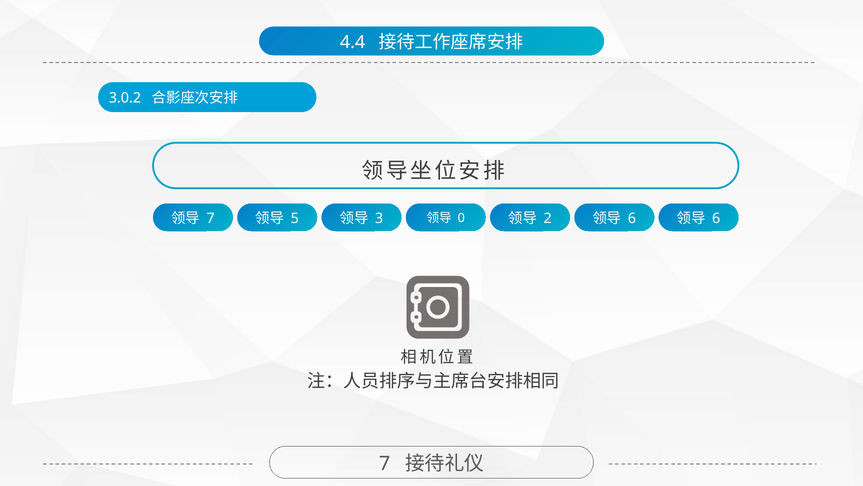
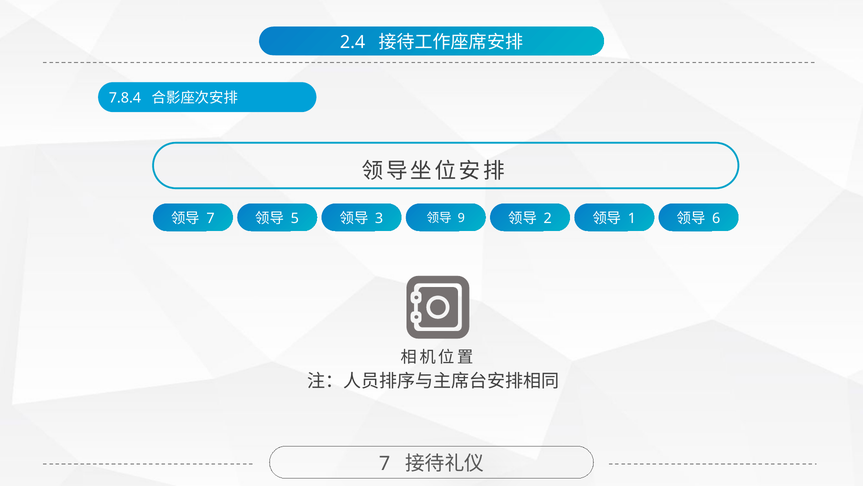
4.4: 4.4 -> 2.4
3.0.2: 3.0.2 -> 7.8.4
0: 0 -> 9
6 at (632, 218): 6 -> 1
